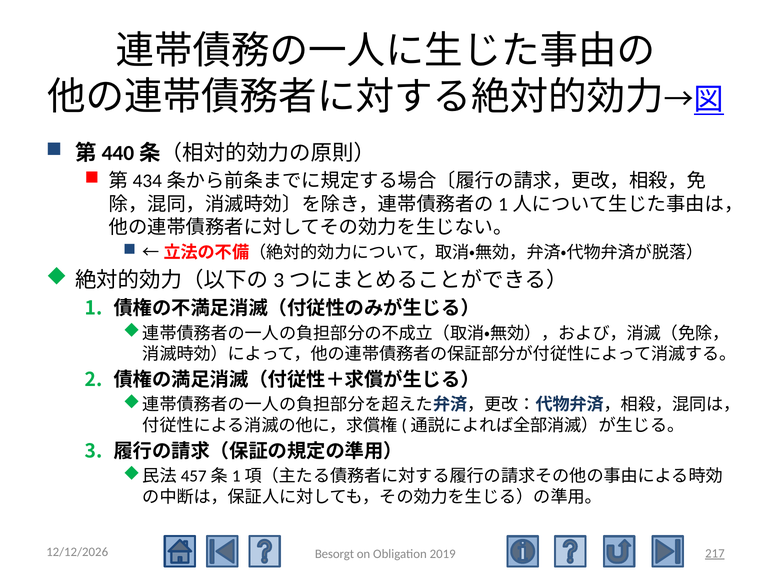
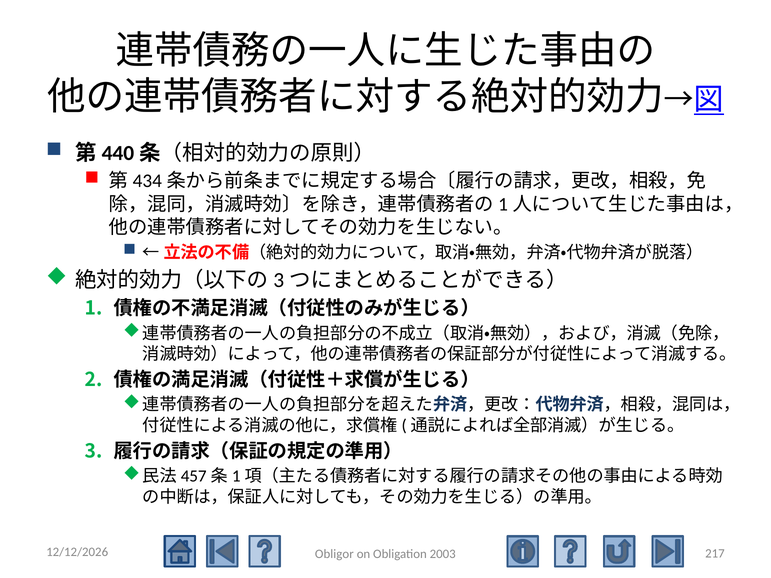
217 underline: present -> none
Besorgt: Besorgt -> Obligor
2019: 2019 -> 2003
